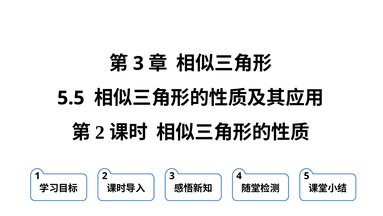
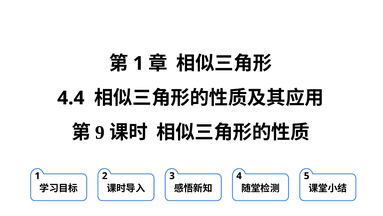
3 at (138, 63): 3 -> 1
5.5: 5.5 -> 4.4
2 at (100, 132): 2 -> 9
